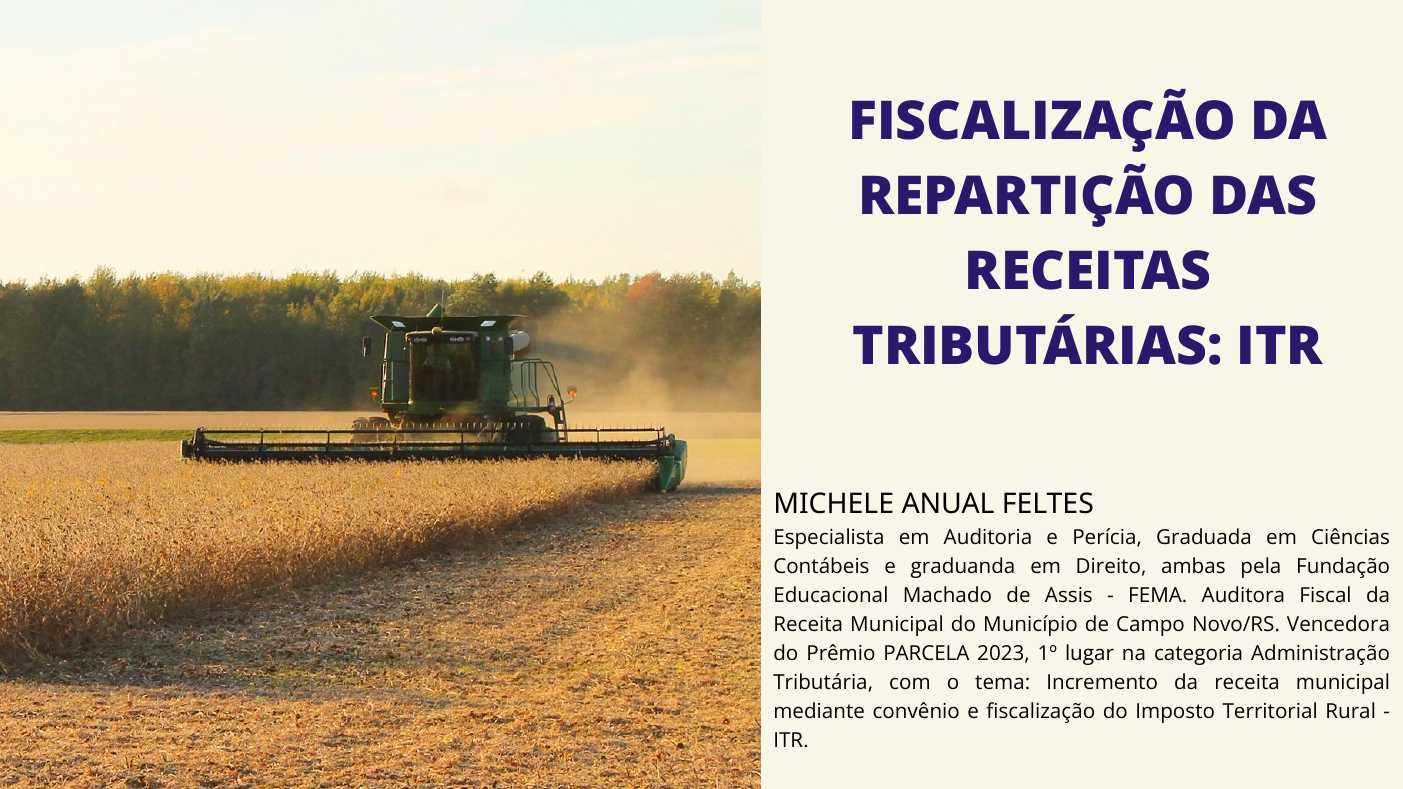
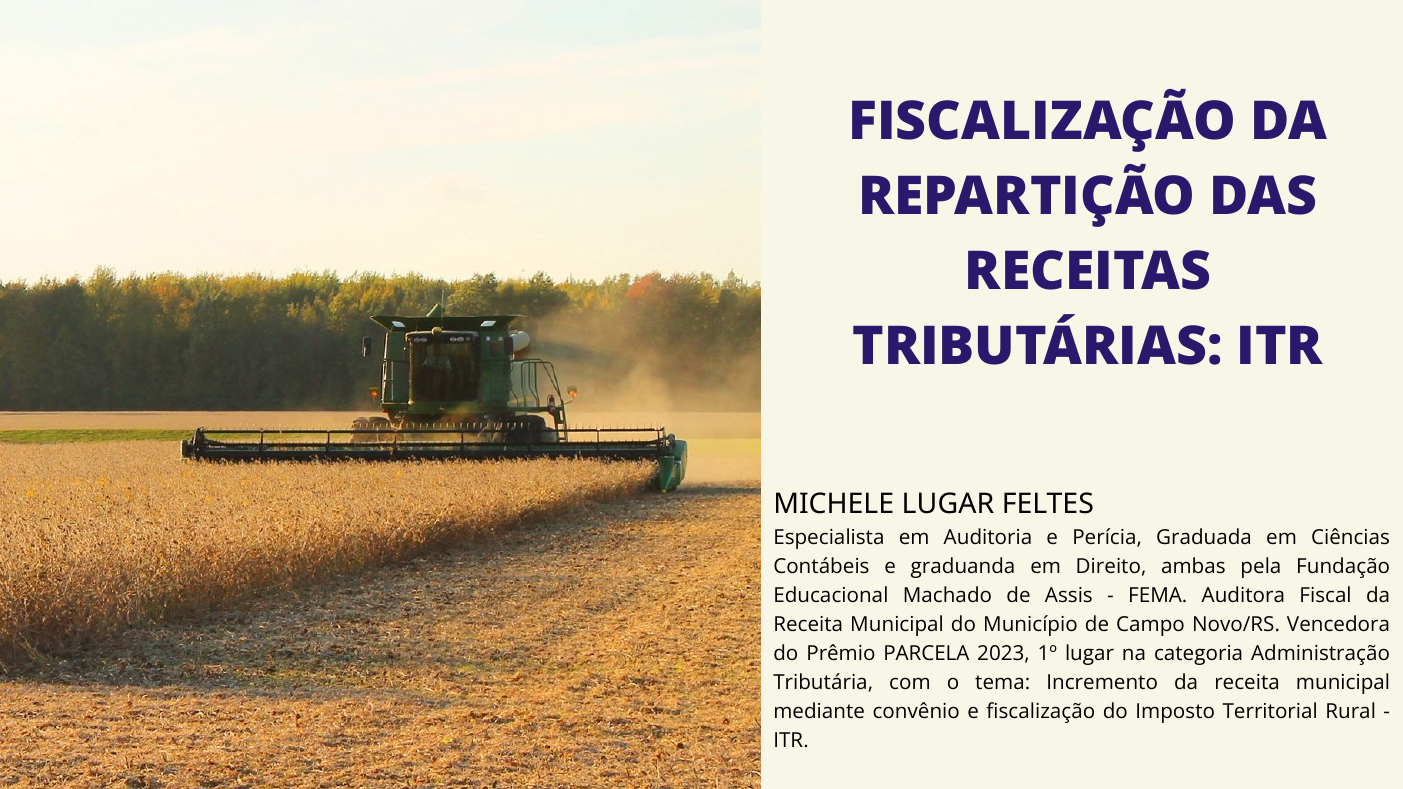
MICHELE ANUAL: ANUAL -> LUGAR
